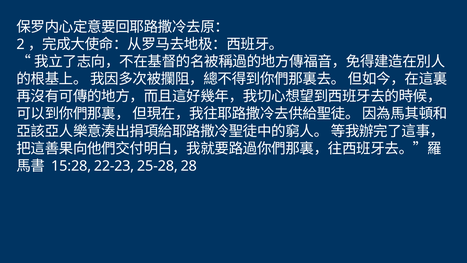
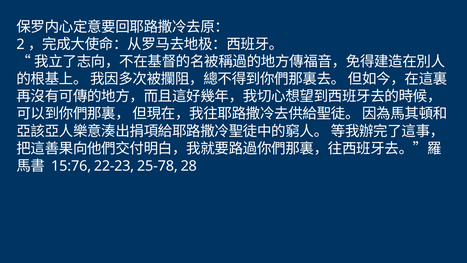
15:28: 15:28 -> 15:76
25-28: 25-28 -> 25-78
